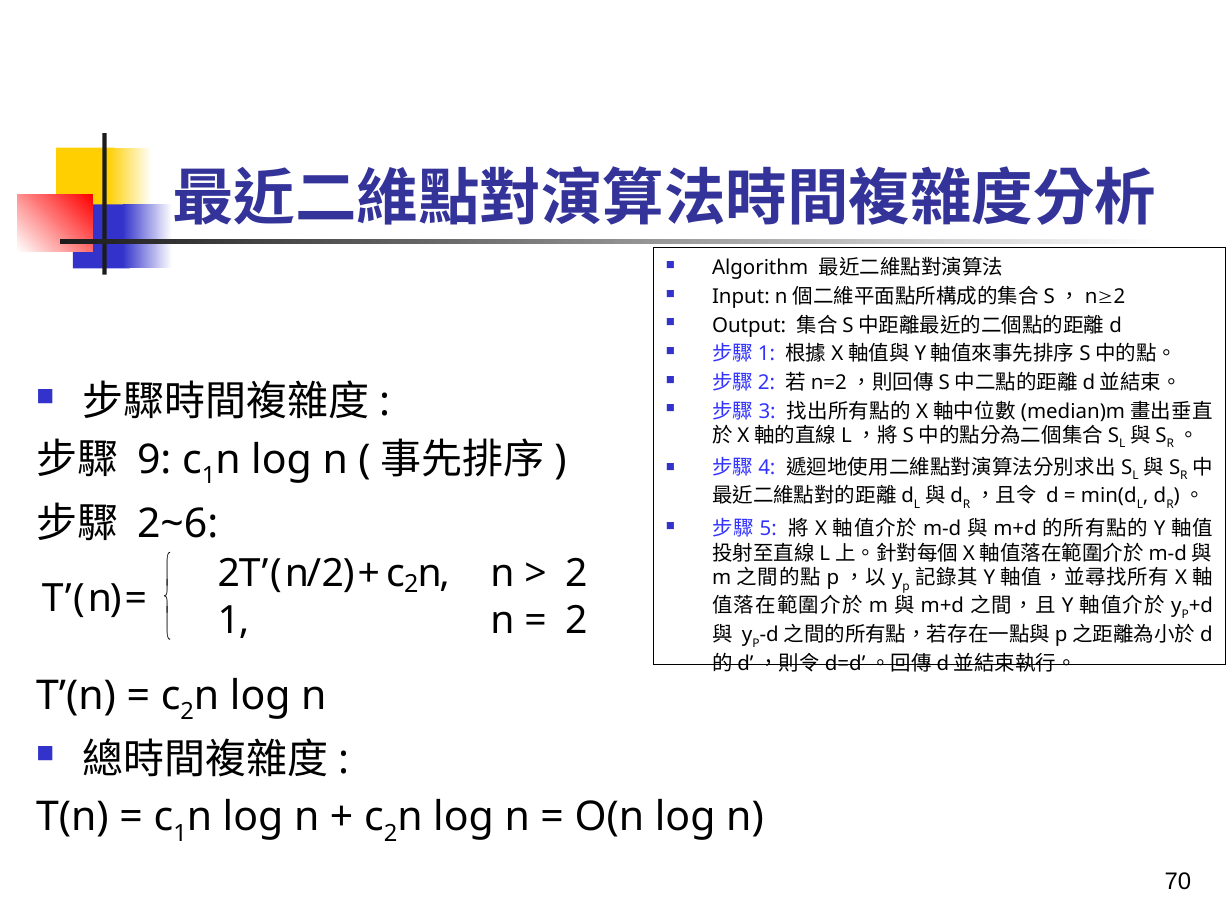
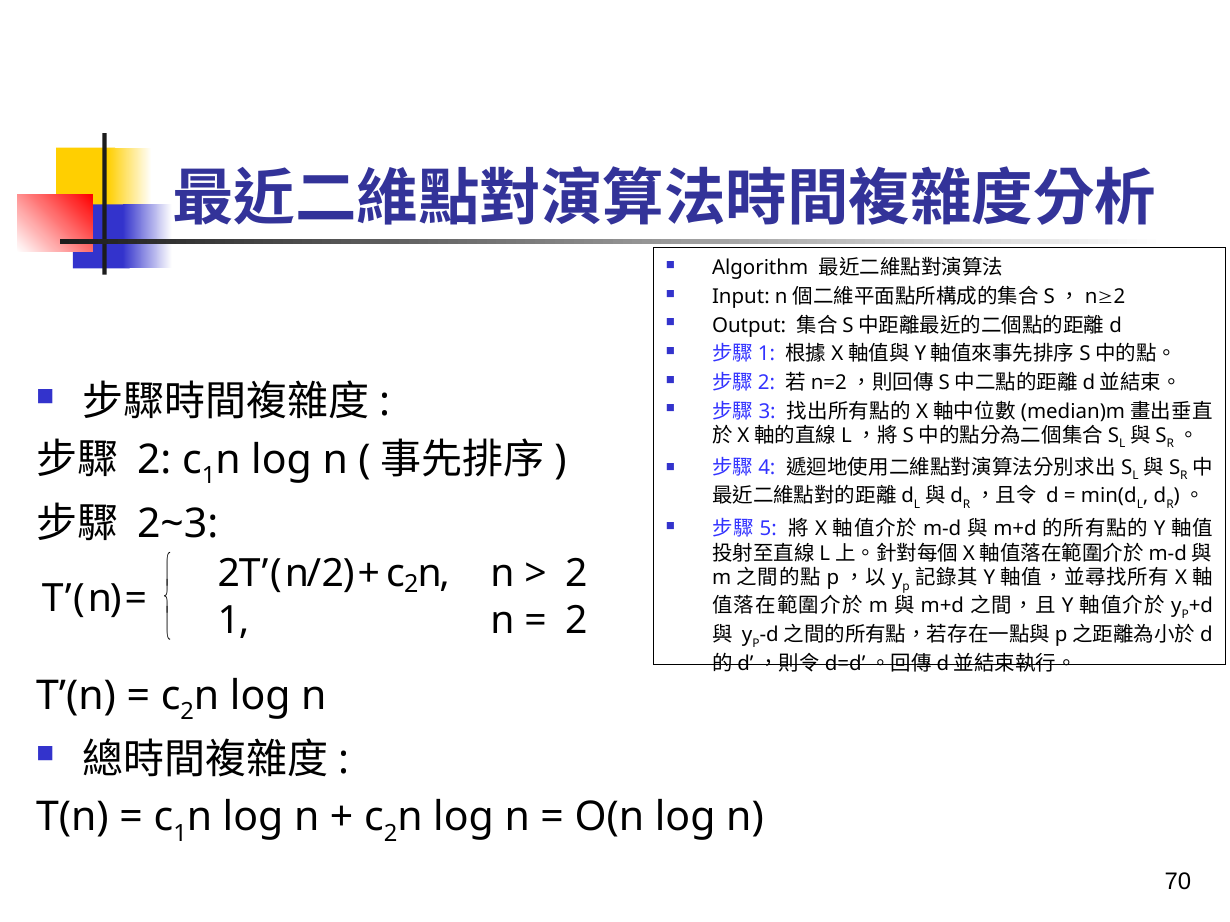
9 at (154, 460): 9 -> 2
2~6: 2~6 -> 2~3
